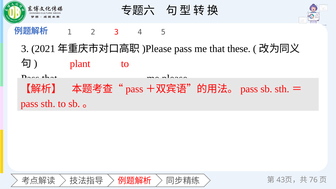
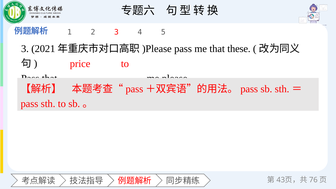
plant: plant -> price
